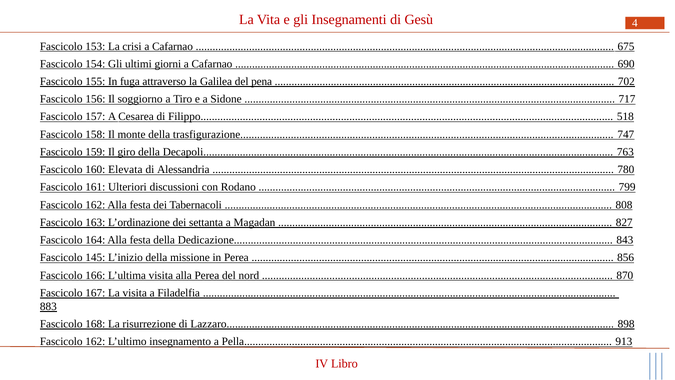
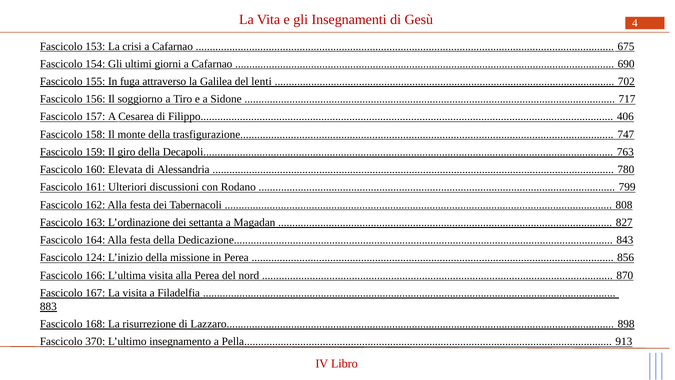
pena: pena -> lenti
518: 518 -> 406
145: 145 -> 124
162 at (95, 342): 162 -> 370
